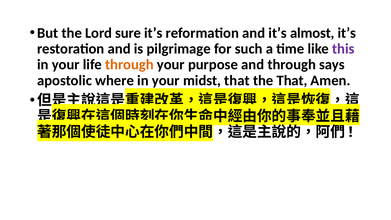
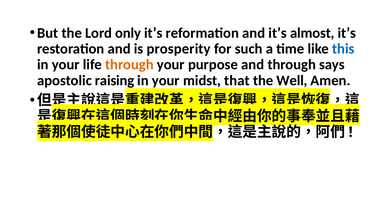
sure: sure -> only
pilgrimage: pilgrimage -> prosperity
this colour: purple -> blue
where: where -> raising
the That: That -> Well
